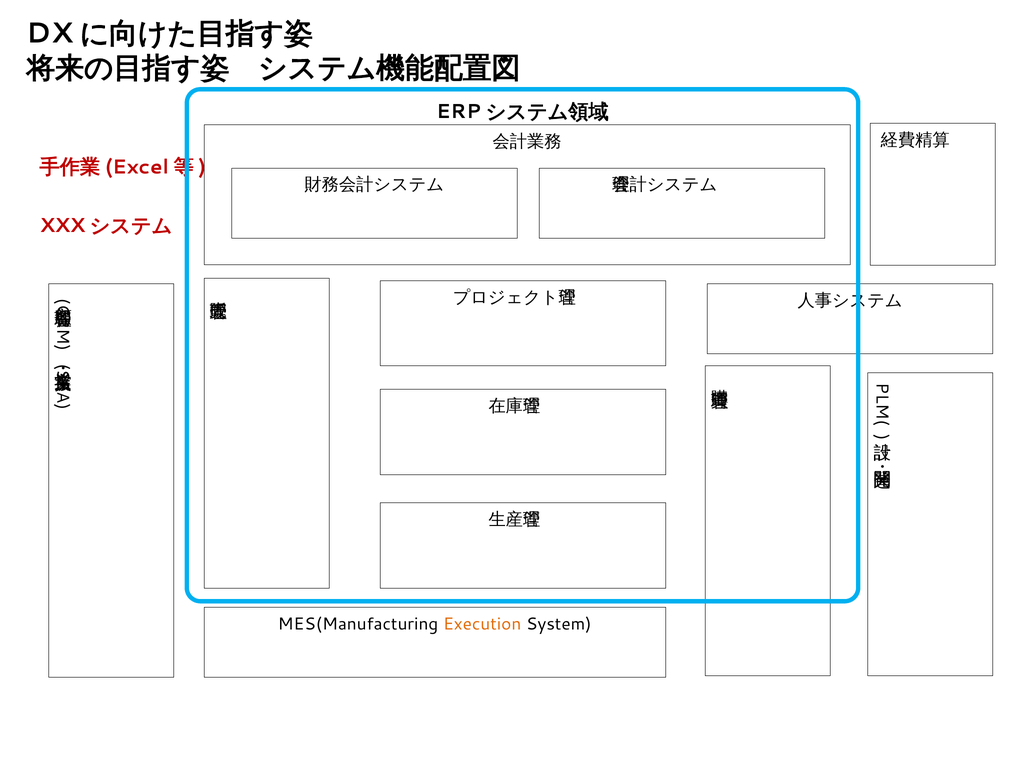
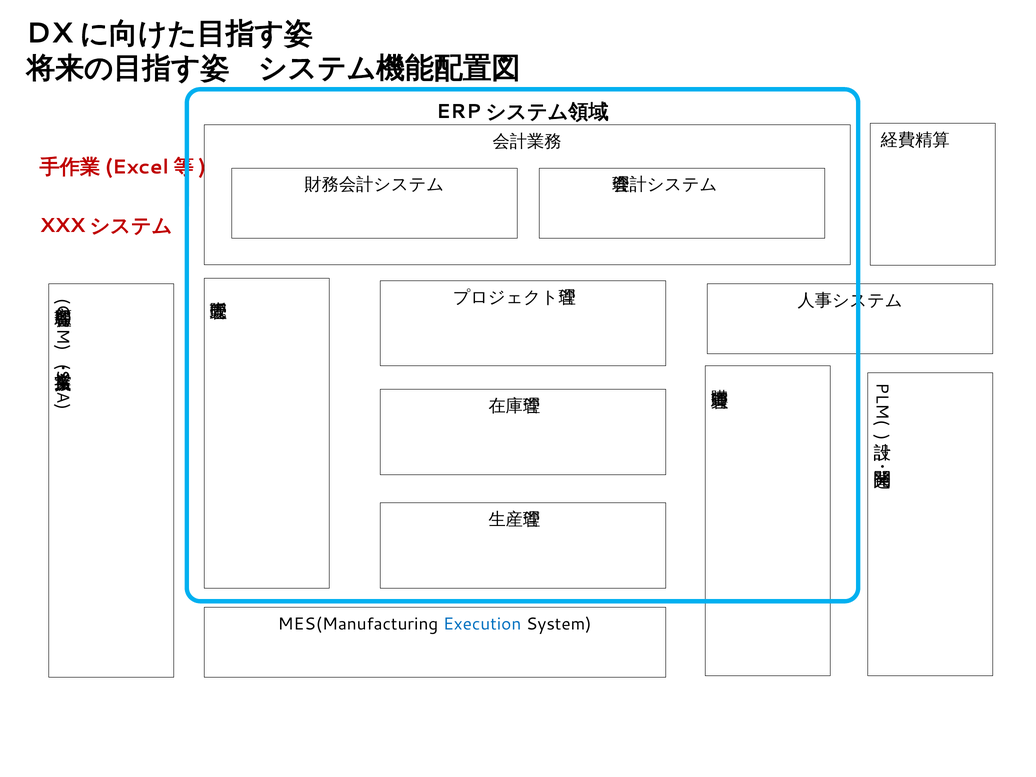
Execution colour: orange -> blue
